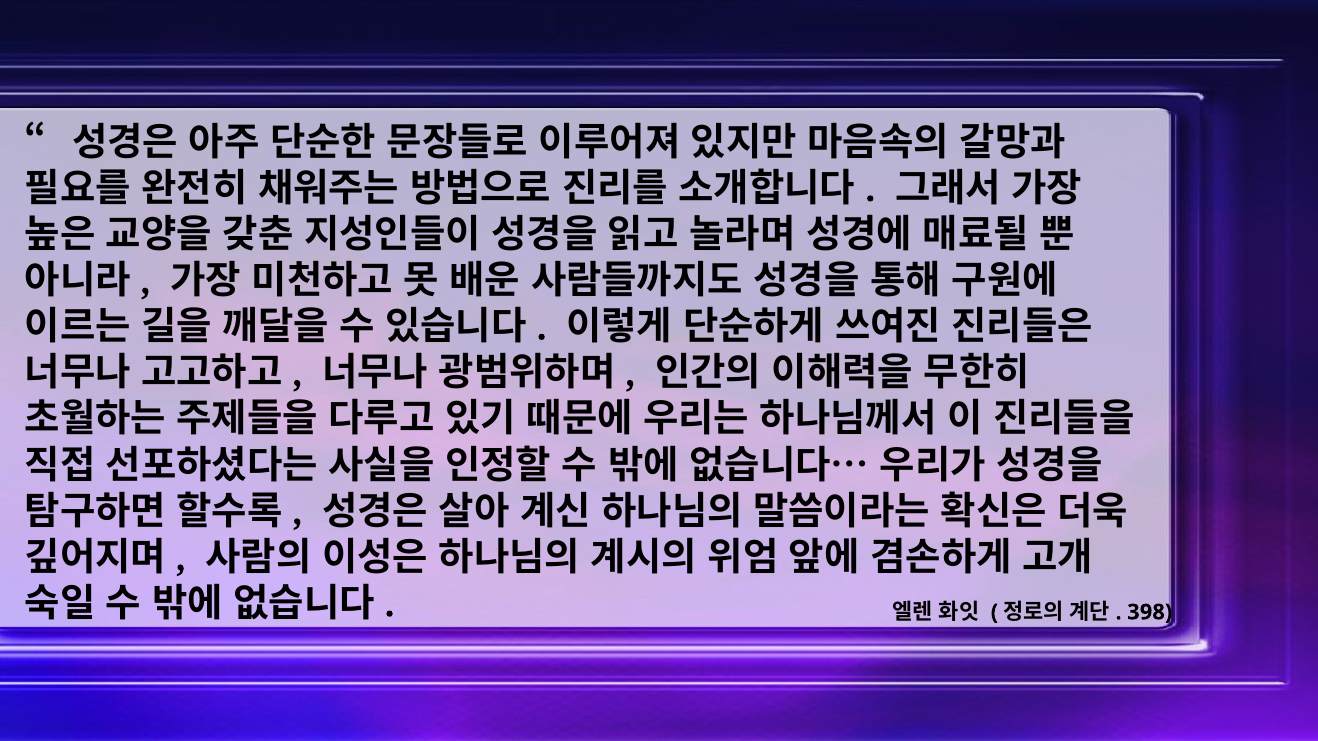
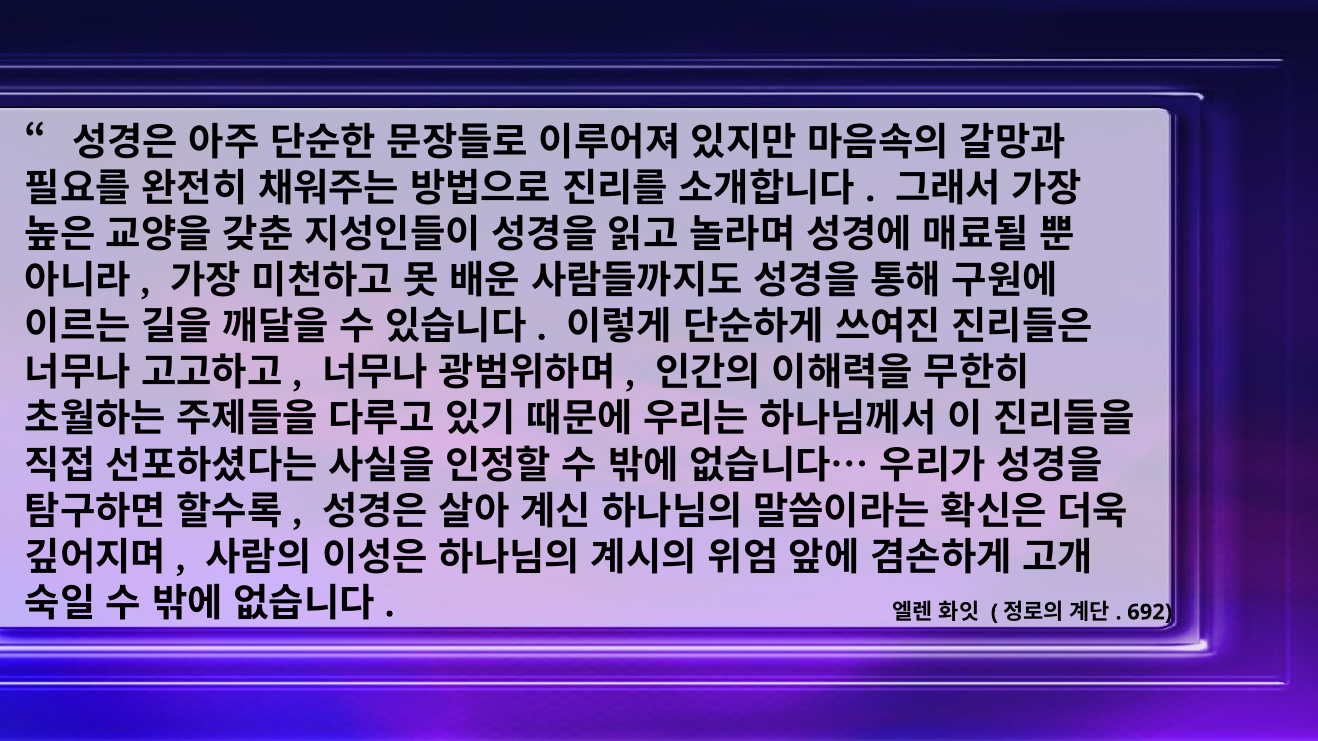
398: 398 -> 692
